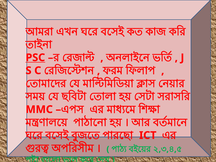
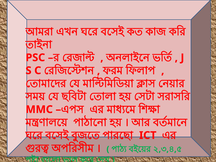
PSC underline: present -> none
